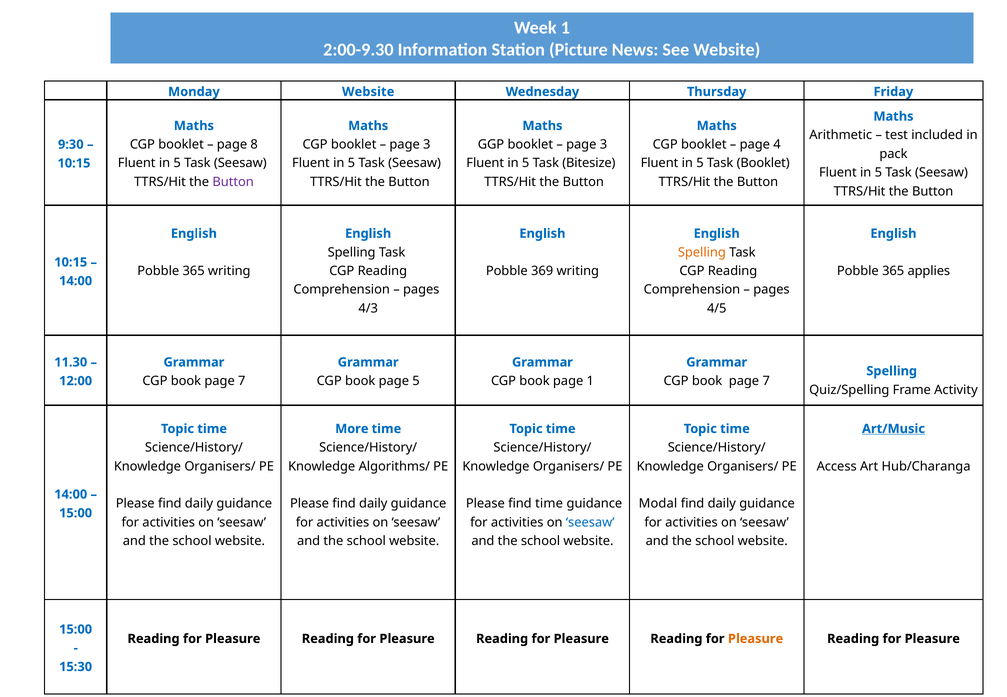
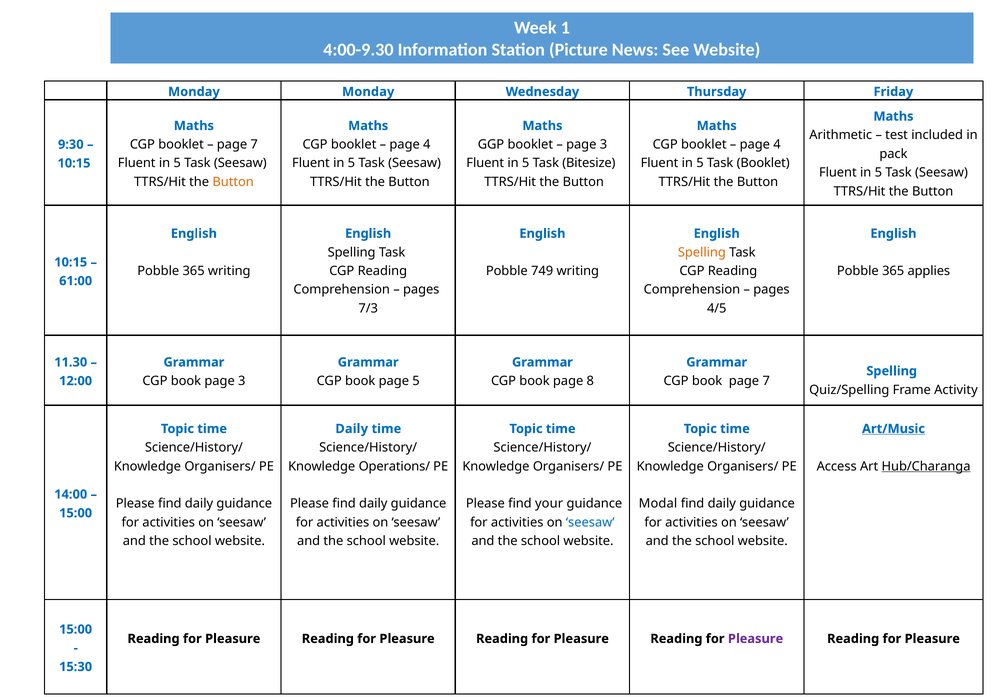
2:00-9.30: 2:00-9.30 -> 4:00-9.30
Monday Website: Website -> Monday
8 at (254, 145): 8 -> 7
3 at (427, 145): 3 -> 4
Button at (233, 182) colour: purple -> orange
369: 369 -> 749
14:00 at (76, 281): 14:00 -> 61:00
4/3: 4/3 -> 7/3
7 at (242, 381): 7 -> 3
page 1: 1 -> 8
More at (352, 429): More -> Daily
Algorithms/: Algorithms/ -> Operations/
Hub/Charanga underline: none -> present
find time: time -> your
Pleasure at (756, 639) colour: orange -> purple
